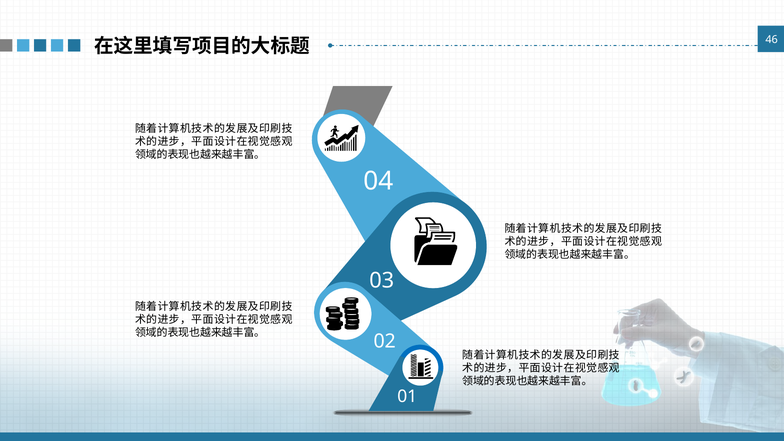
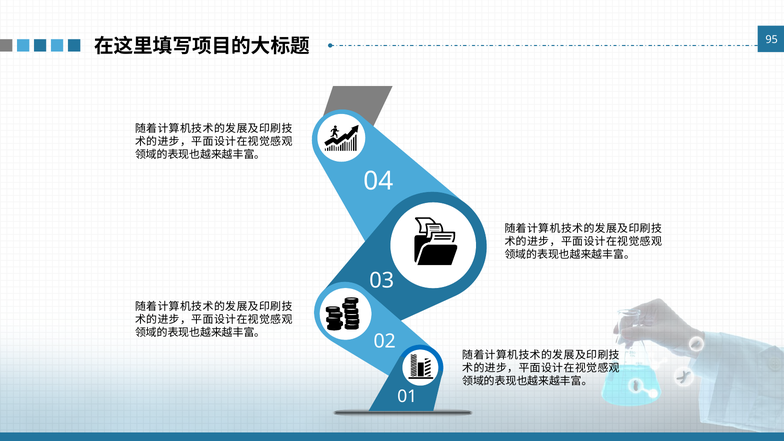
46: 46 -> 95
